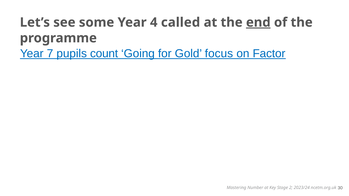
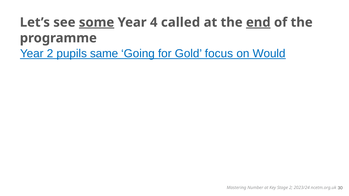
some underline: none -> present
Year 7: 7 -> 2
count: count -> same
Factor: Factor -> Would
